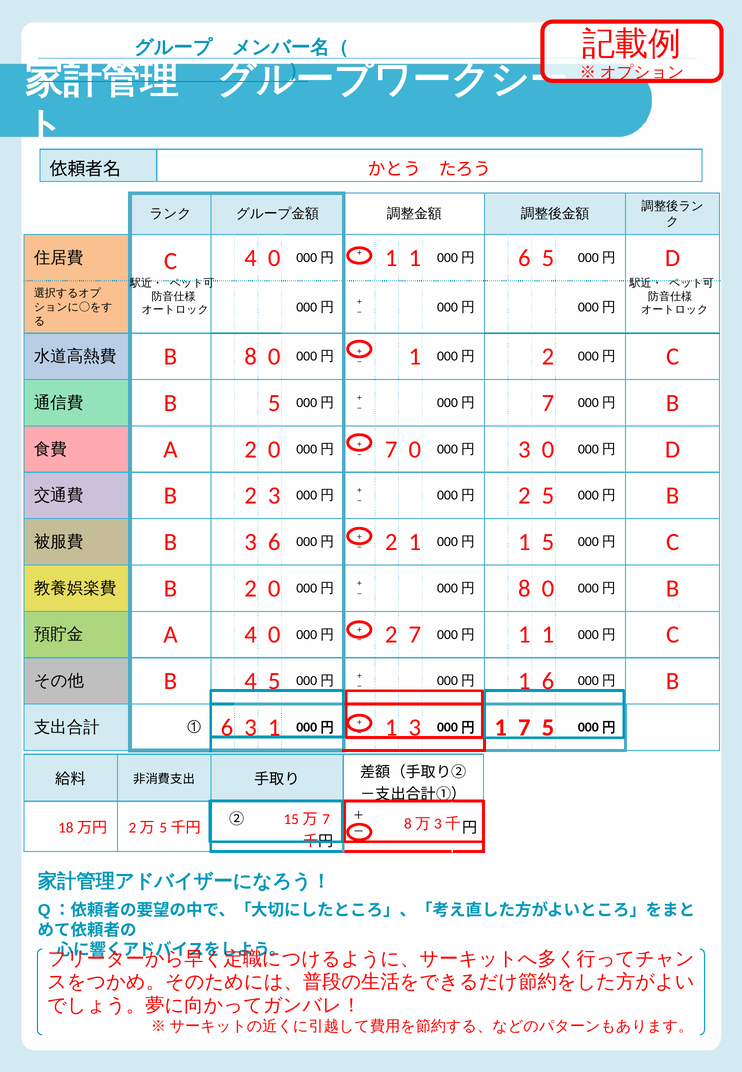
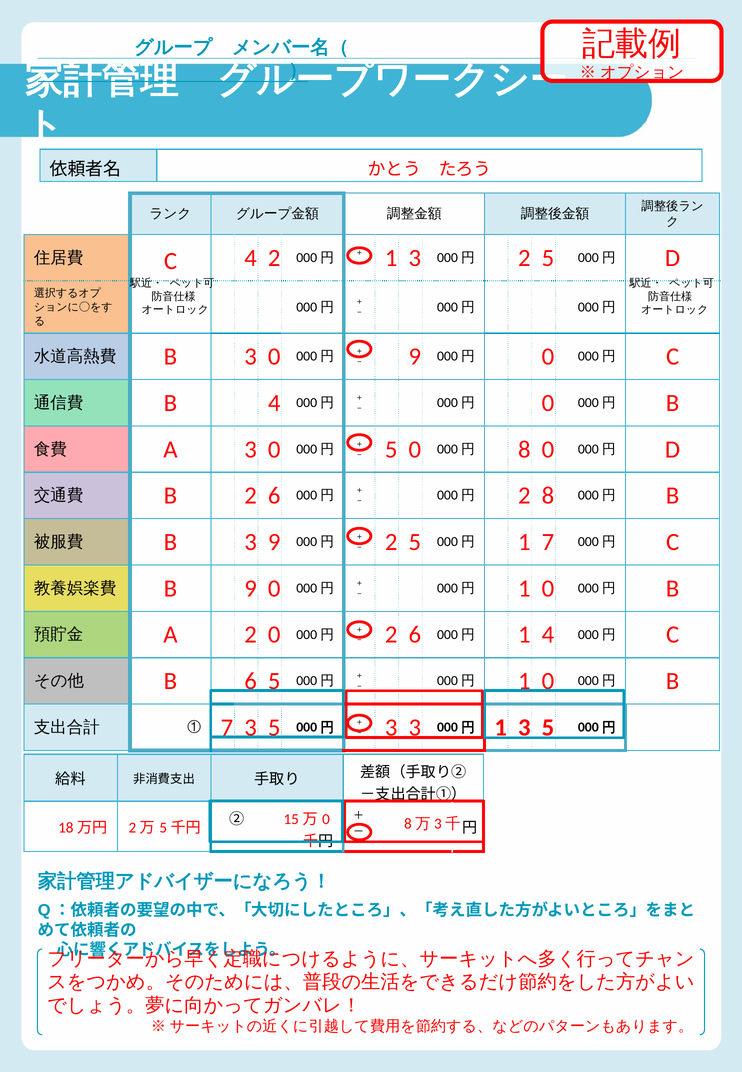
C 4 0: 0 -> 2
1 at (415, 258): 1 -> 3
6 at (524, 258): 6 -> 2
8 at (251, 357): 8 -> 3
1 at (415, 357): 1 -> 9
2 at (548, 357): 2 -> 0
B 5: 5 -> 4
7 at (548, 403): 7 -> 0
A 2: 2 -> 3
7 at (391, 449): 7 -> 5
3 at (524, 449): 3 -> 8
B 2 3: 3 -> 6
2 5: 5 -> 8
3 6: 6 -> 9
1 at (415, 542): 1 -> 5
1 5: 5 -> 7
2 at (251, 588): 2 -> 9
8 at (524, 588): 8 -> 1
A 4: 4 -> 2
7 at (415, 635): 7 -> 6
1 at (548, 635): 1 -> 4
B 4: 4 -> 6
6 at (548, 681): 6 -> 0
① 6: 6 -> 7
1 at (274, 727): 1 -> 5
1 at (391, 727): 1 -> 3
7 at (524, 727): 7 -> 3
7 at (326, 819): 7 -> 0
